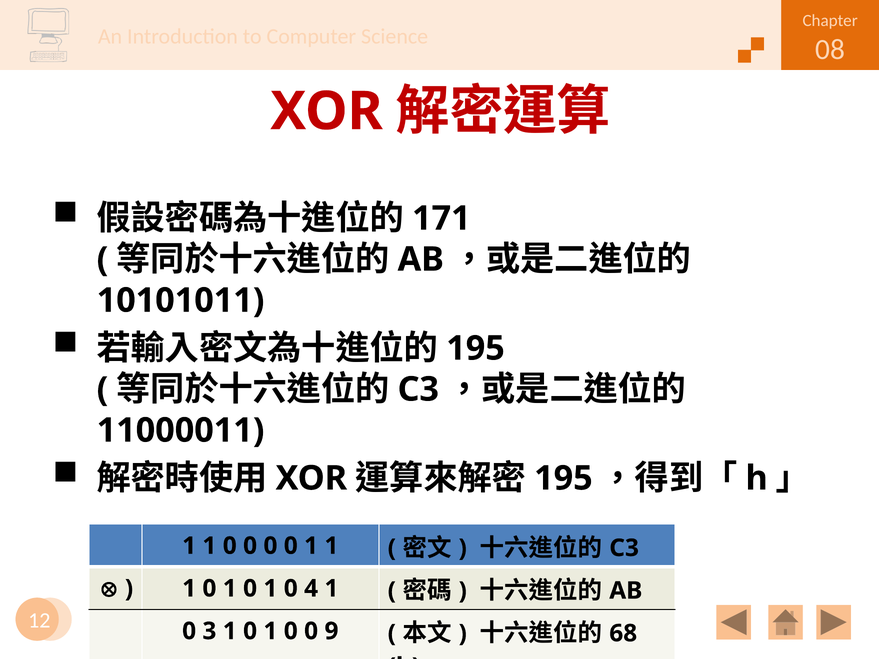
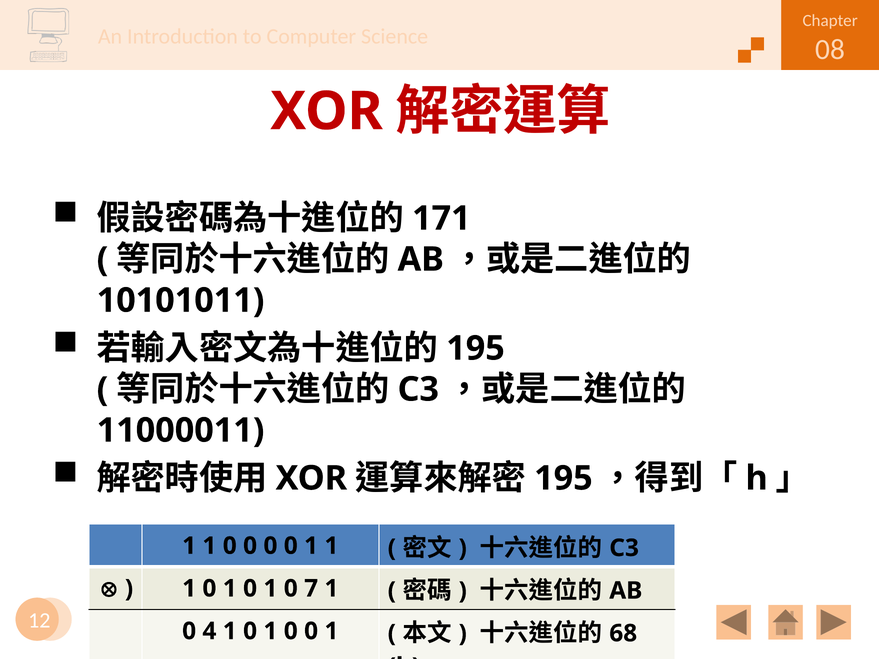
4: 4 -> 7
3: 3 -> 4
1 0 0 9: 9 -> 1
